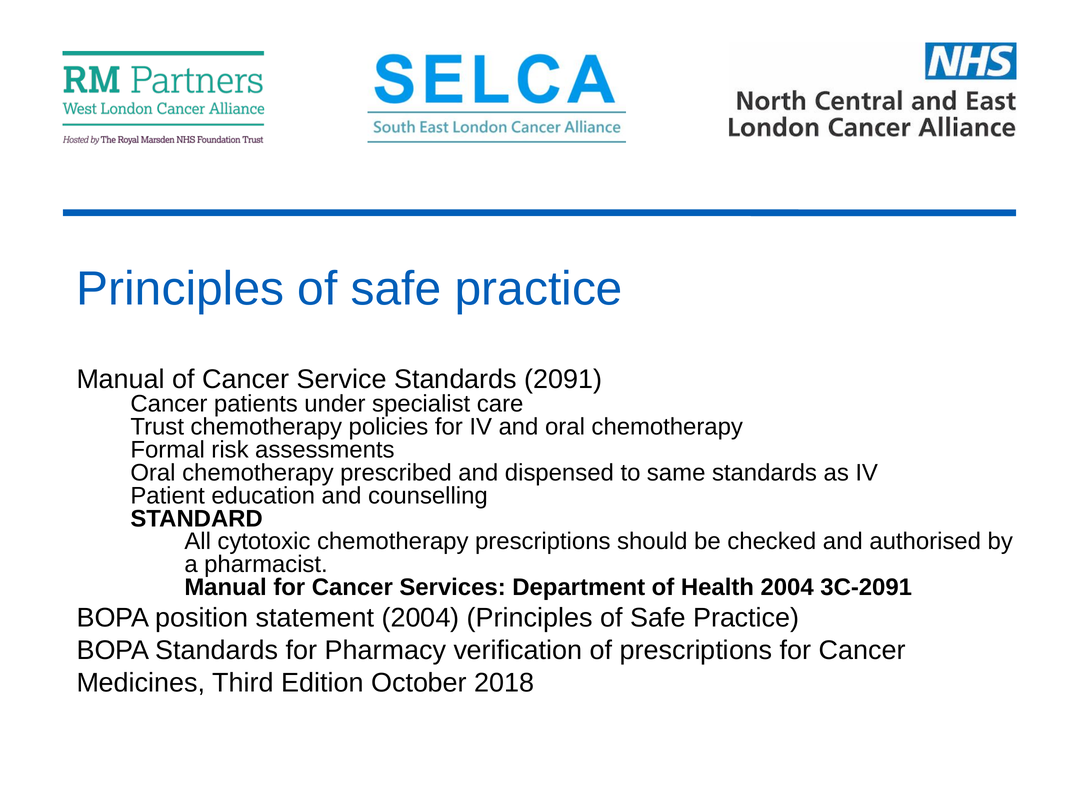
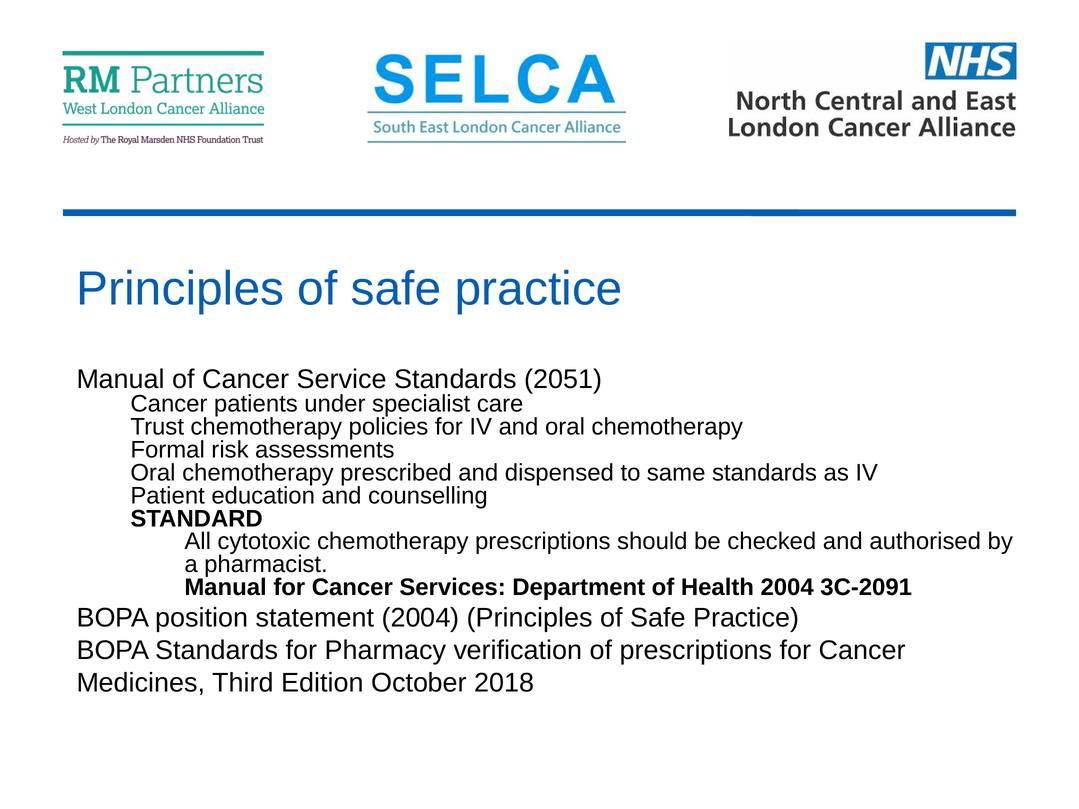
2091: 2091 -> 2051
